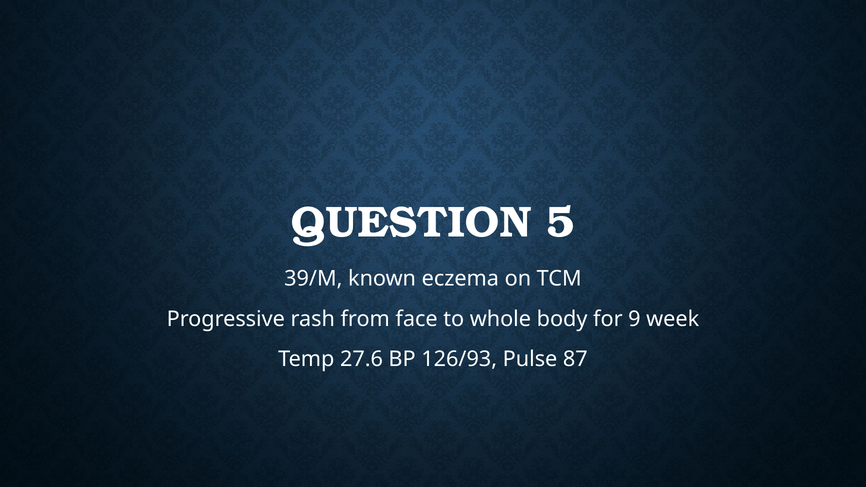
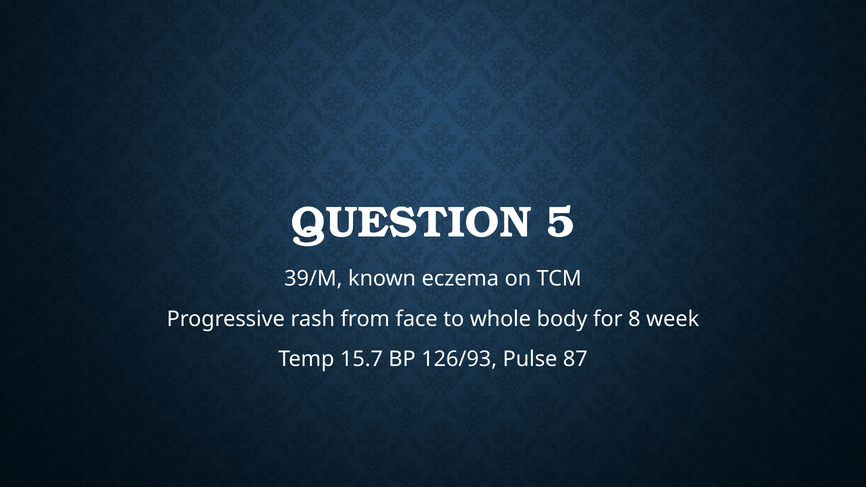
9: 9 -> 8
27.6: 27.6 -> 15.7
